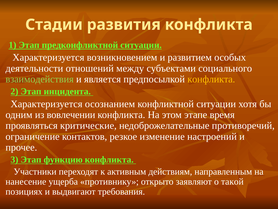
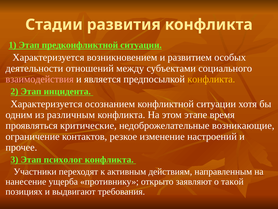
взаимодействия colour: light green -> pink
вовлечении: вовлечении -> различным
противоречий: противоречий -> возникающие
функцию: функцию -> психолог
